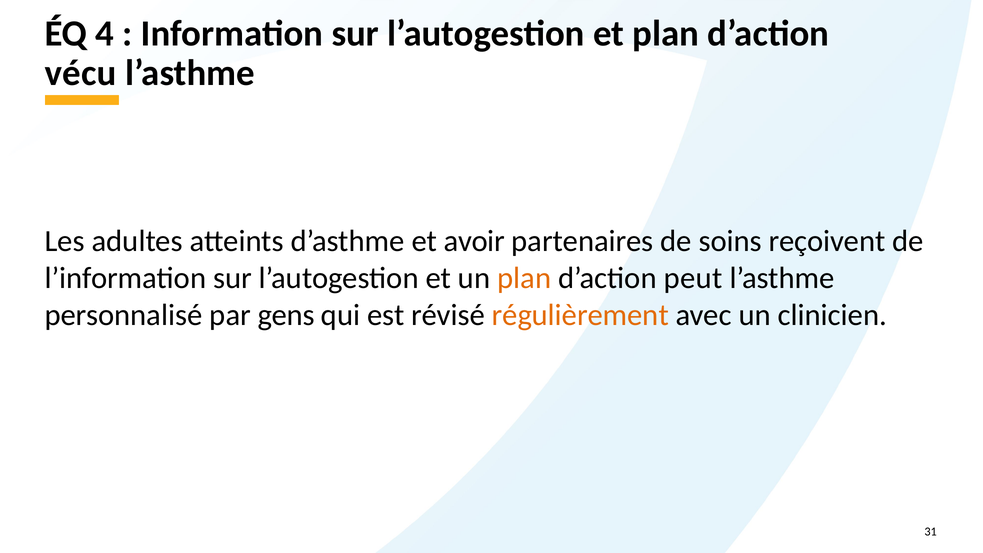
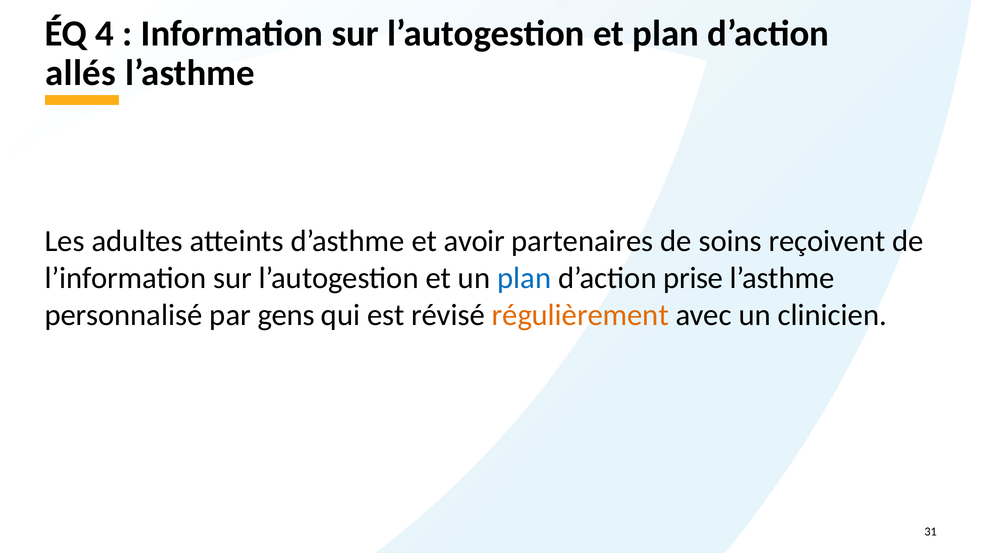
vécu: vécu -> allés
plan at (524, 278) colour: orange -> blue
peut: peut -> prise
